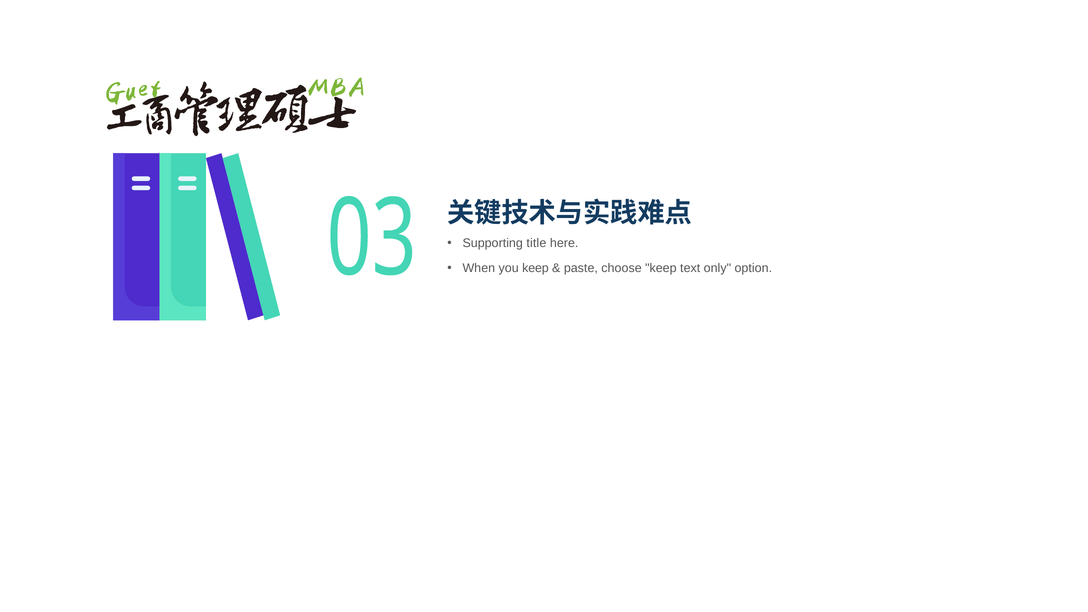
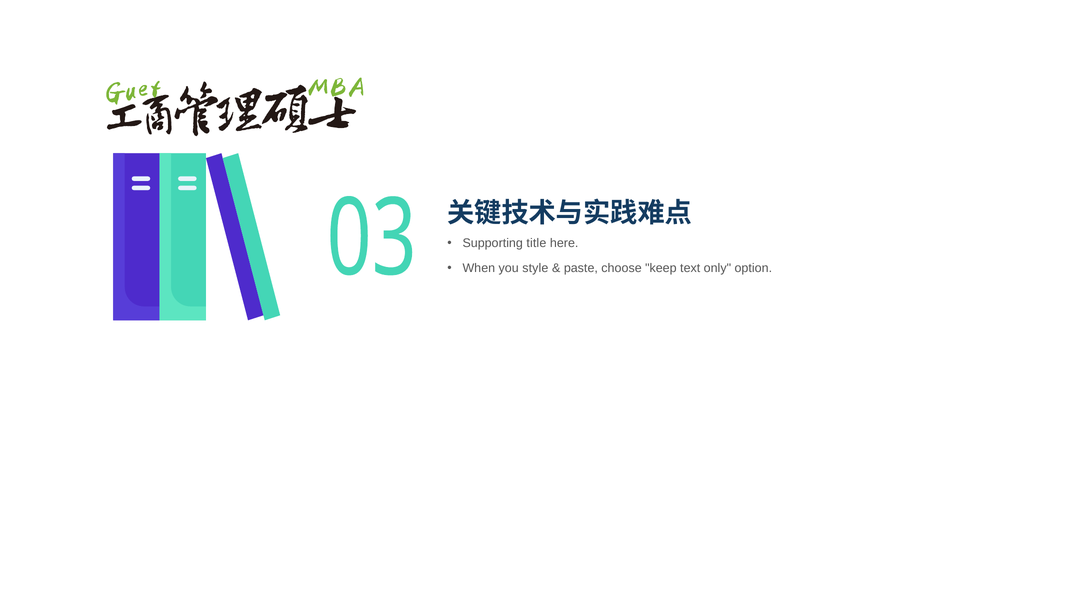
you keep: keep -> style
